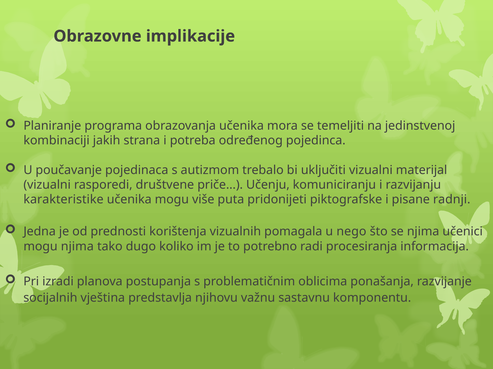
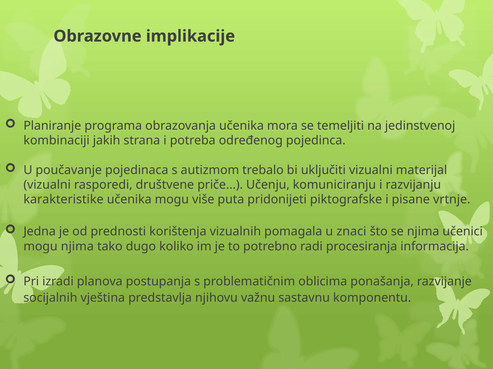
radnji: radnji -> vrtnje
nego: nego -> znaci
